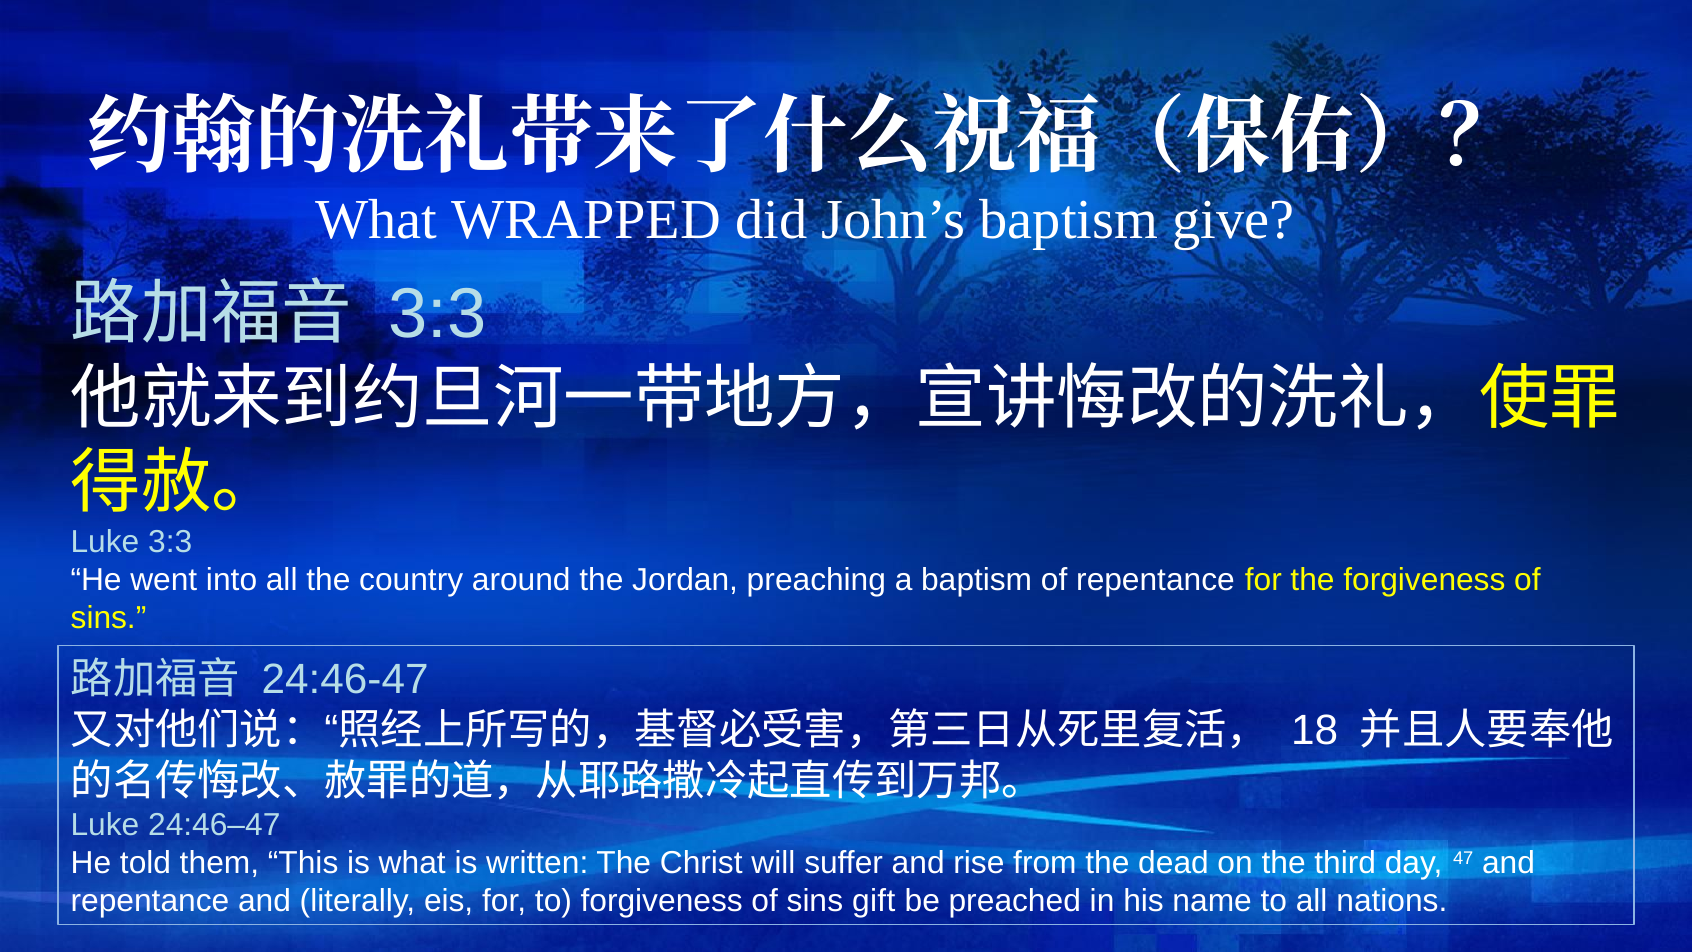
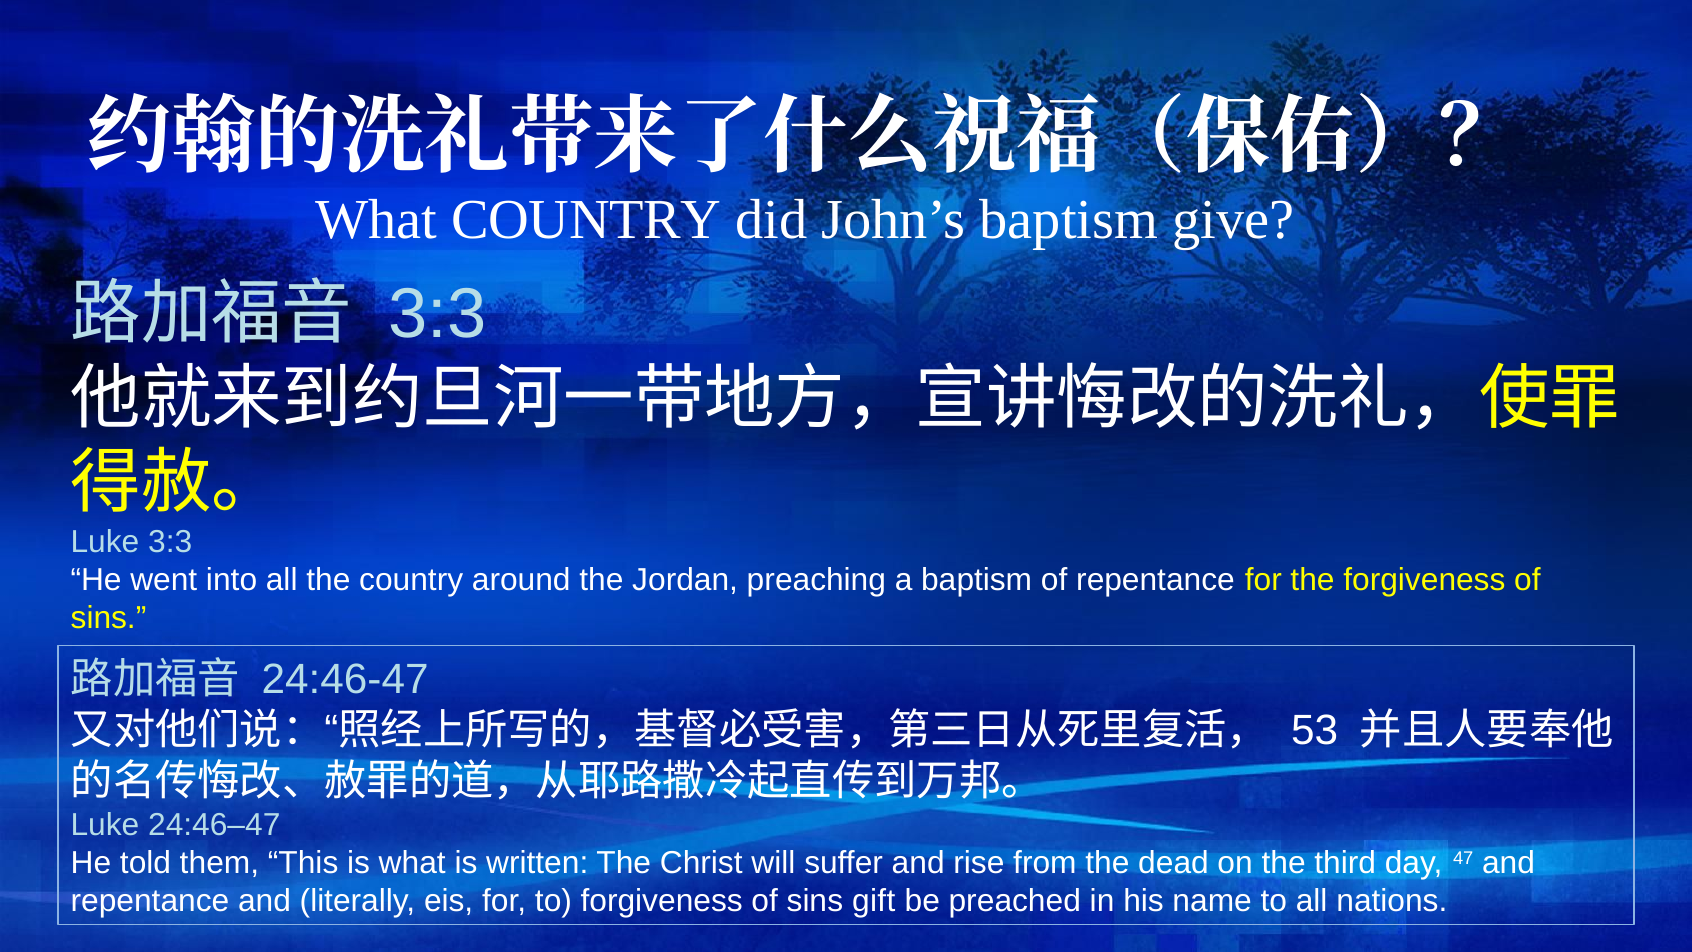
What WRAPPED: WRAPPED -> COUNTRY
18: 18 -> 53
